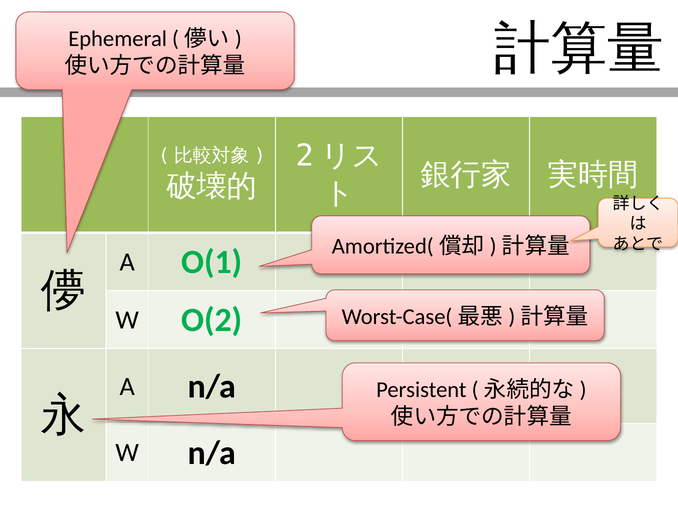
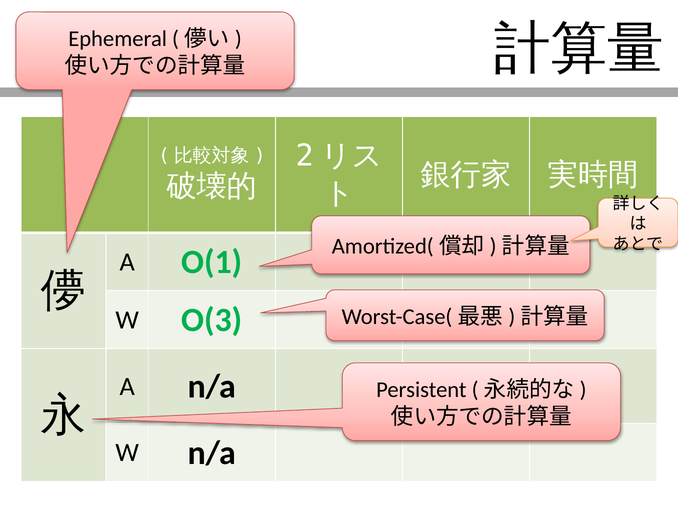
O(2: O(2 -> O(3
